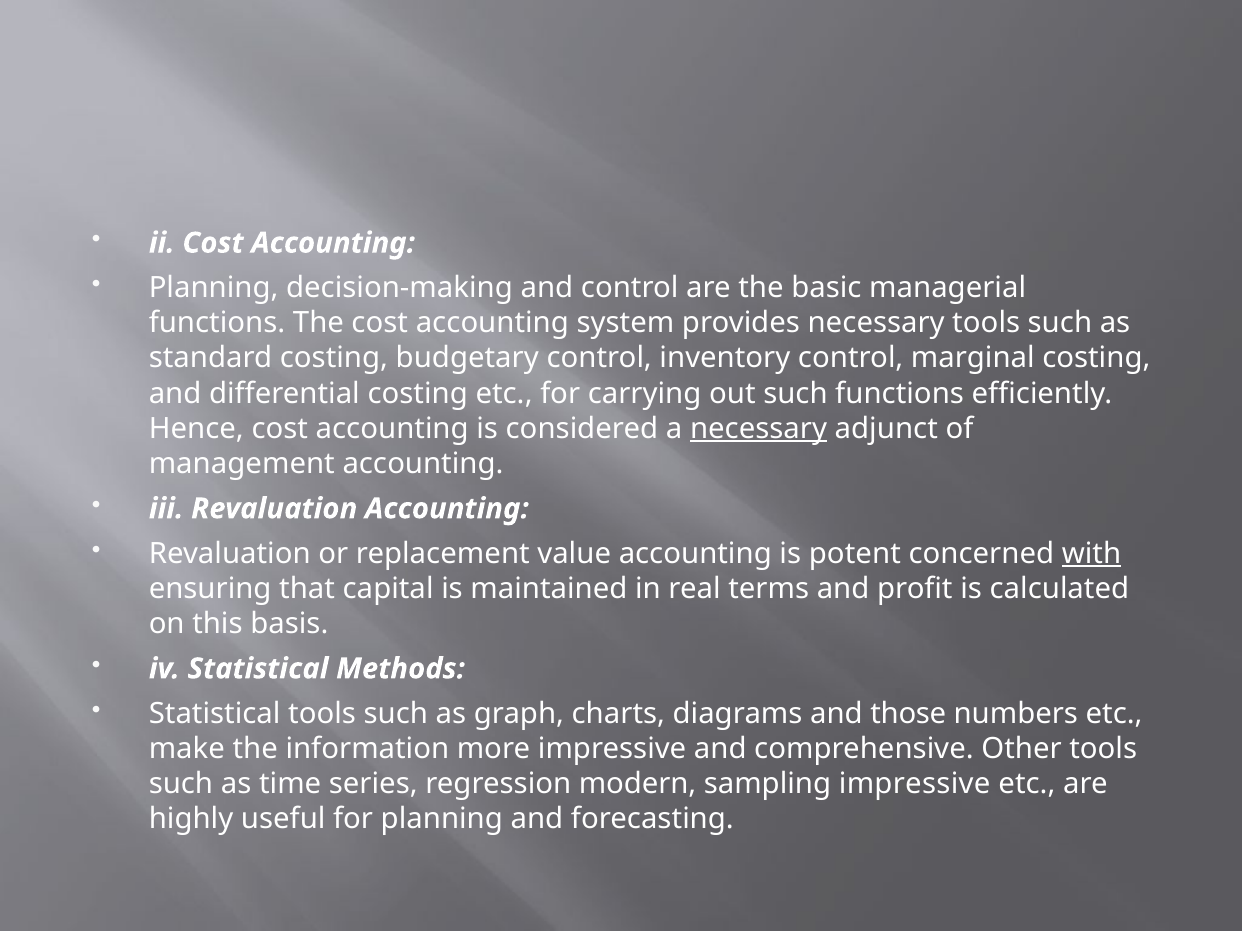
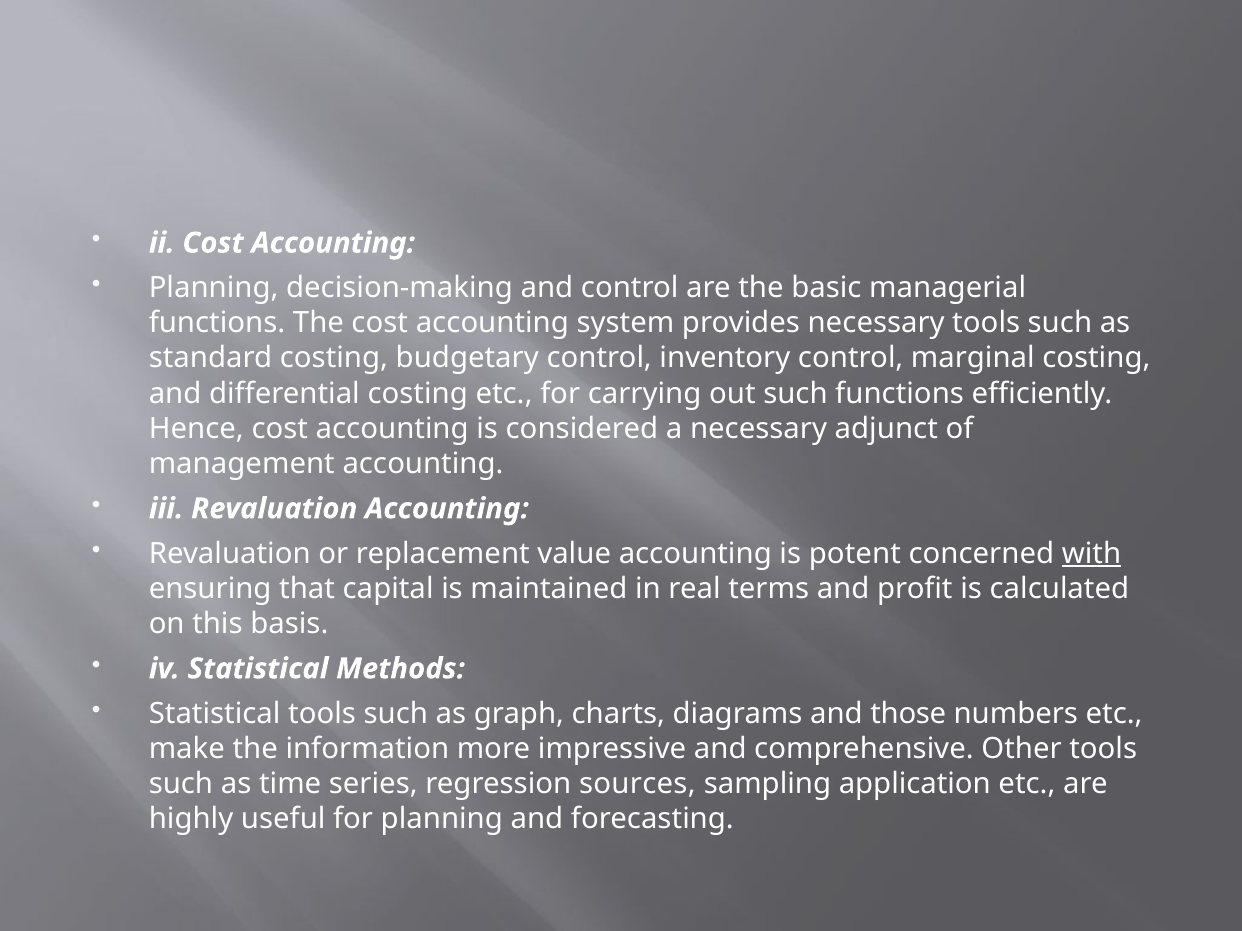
necessary at (759, 429) underline: present -> none
modern: modern -> sources
sampling impressive: impressive -> application
